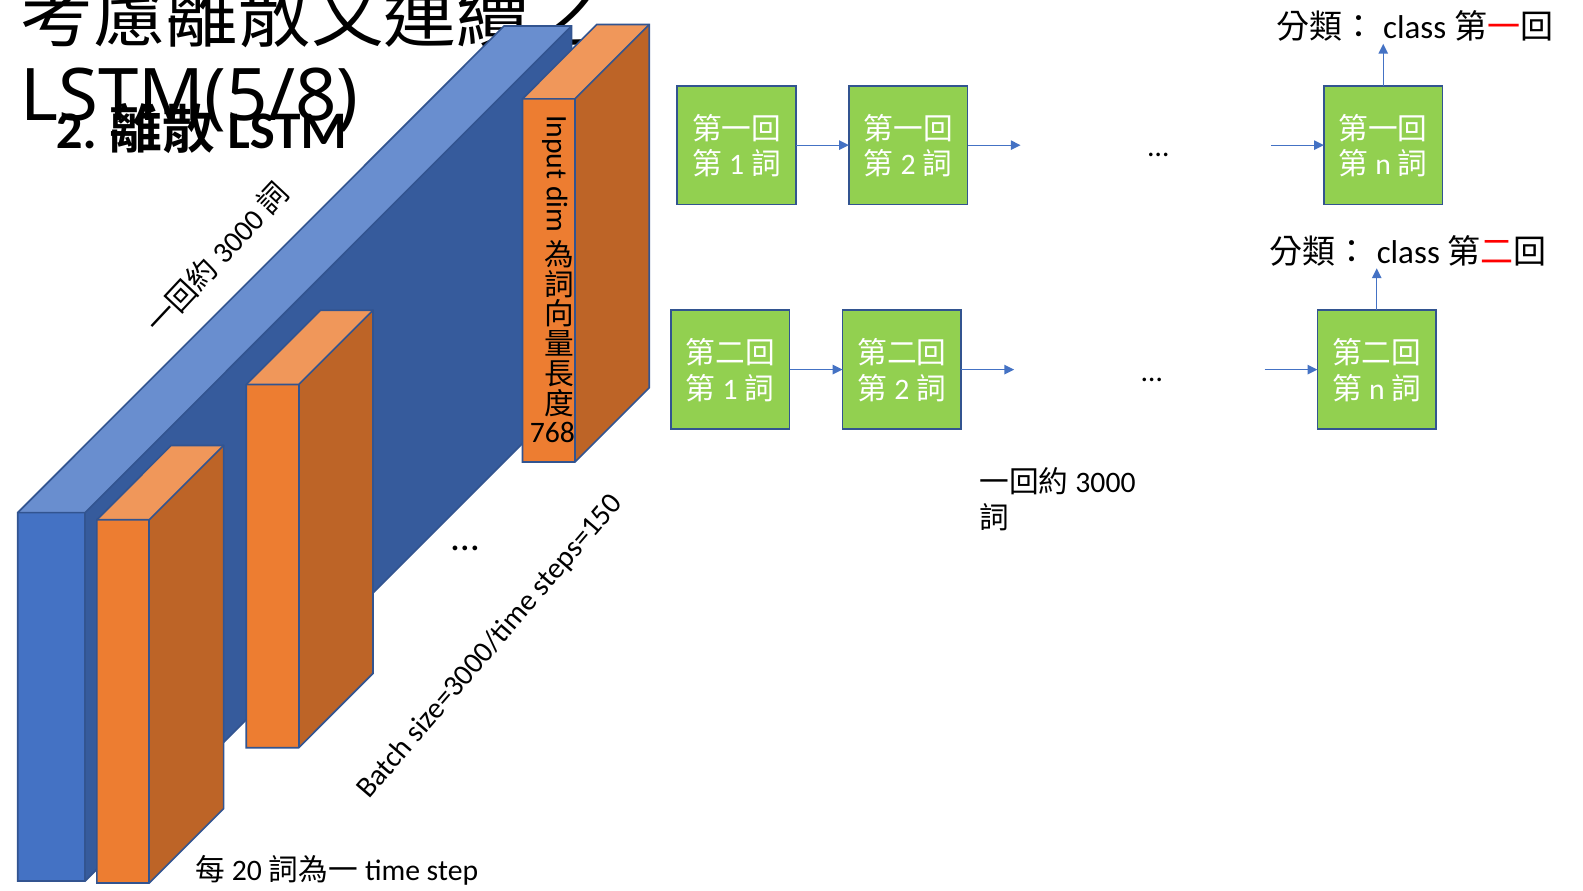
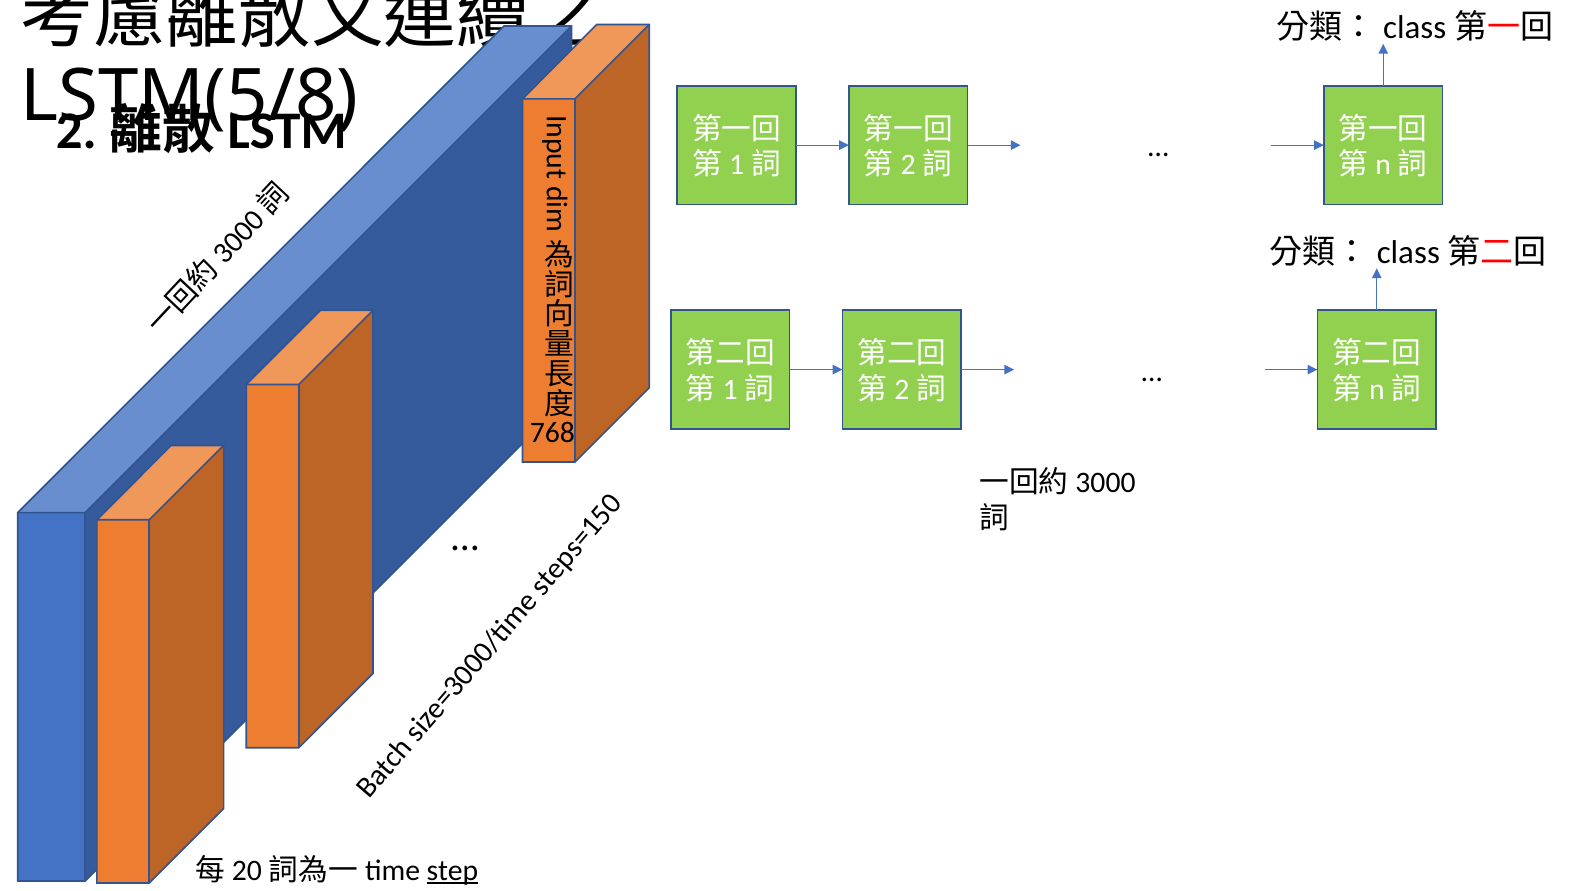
step underline: none -> present
